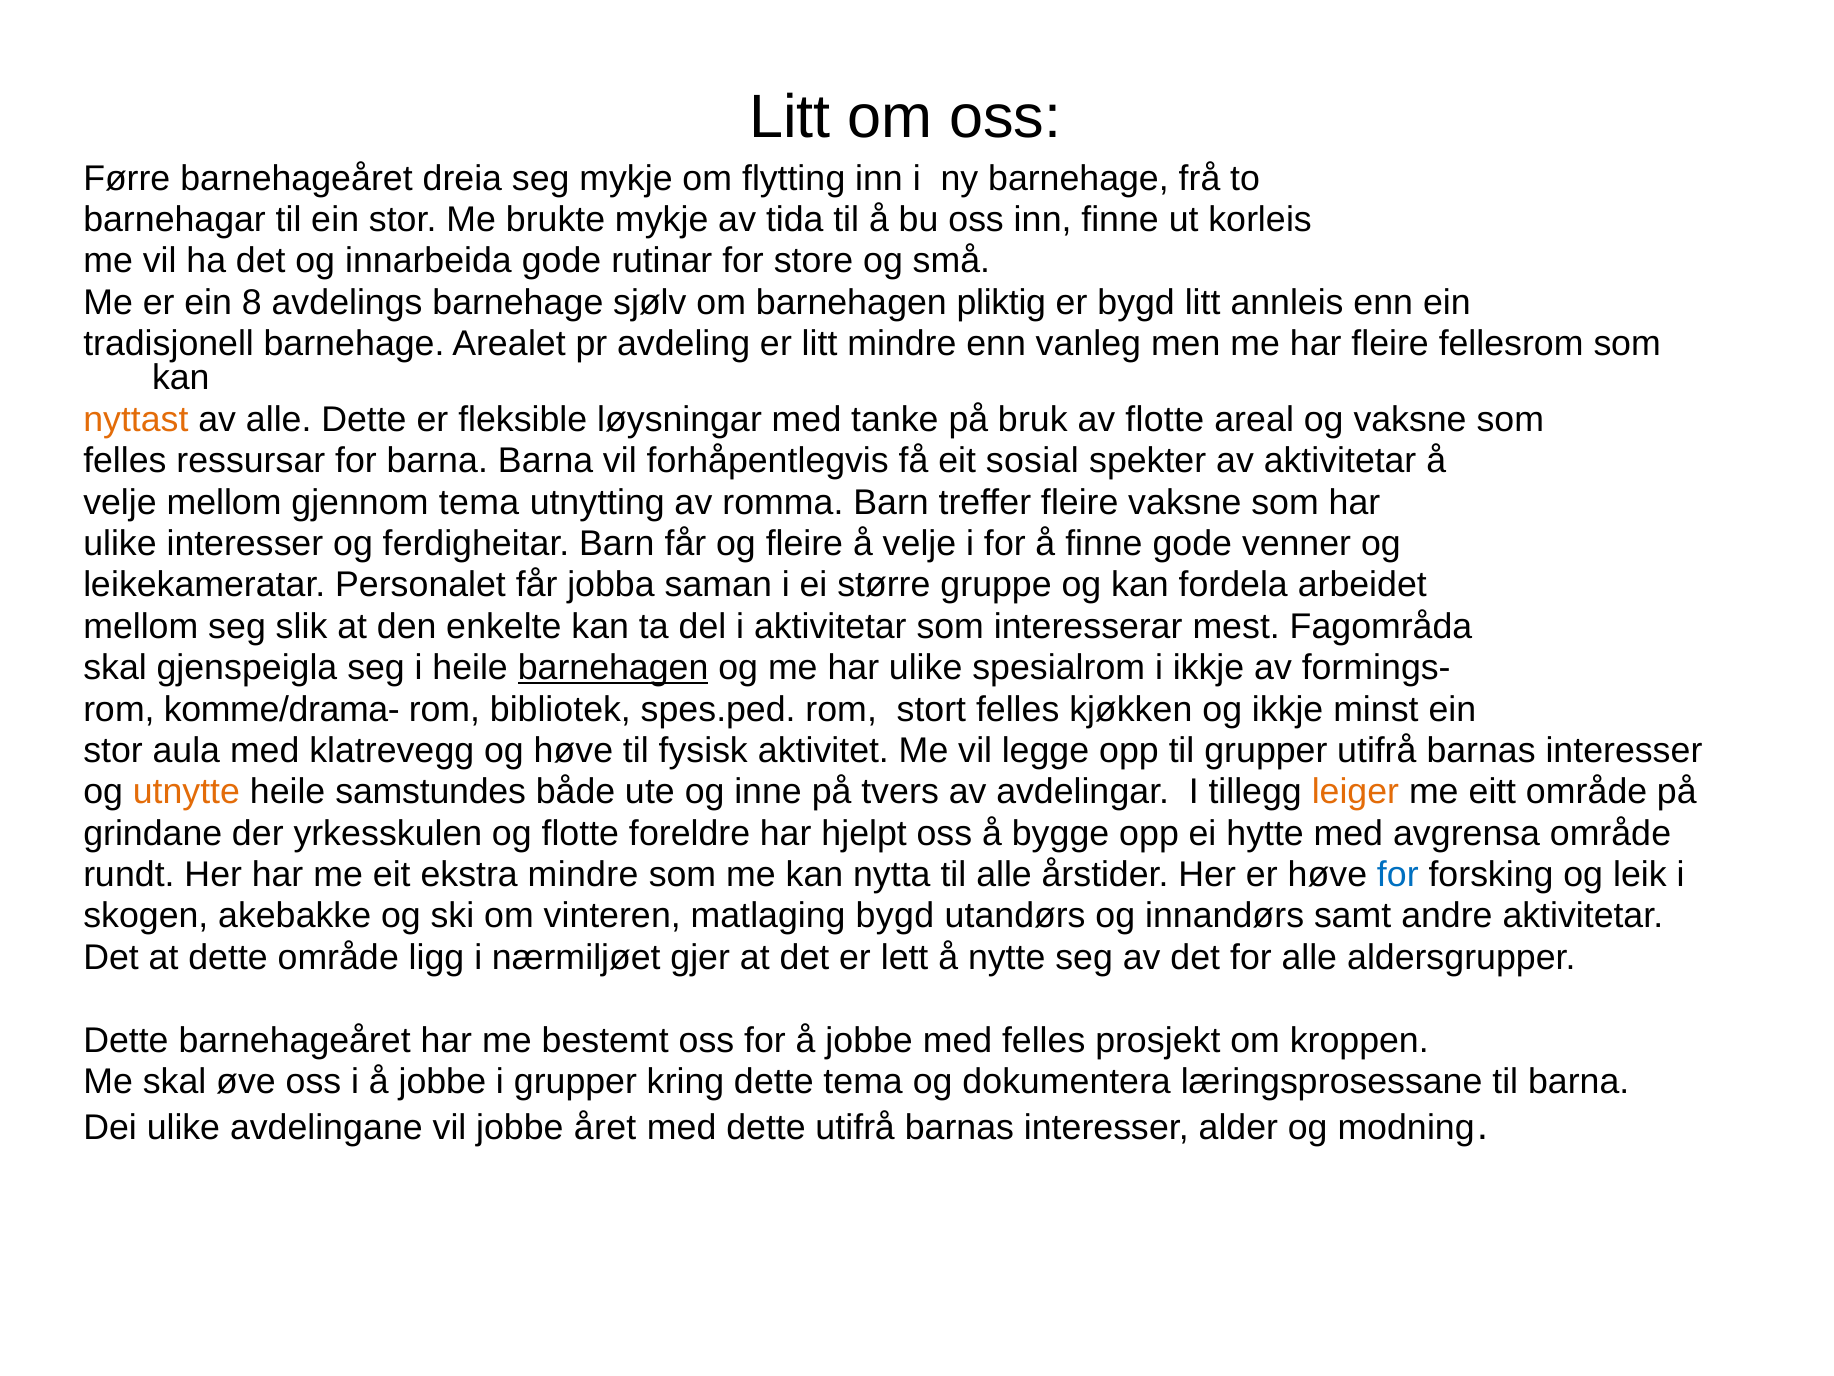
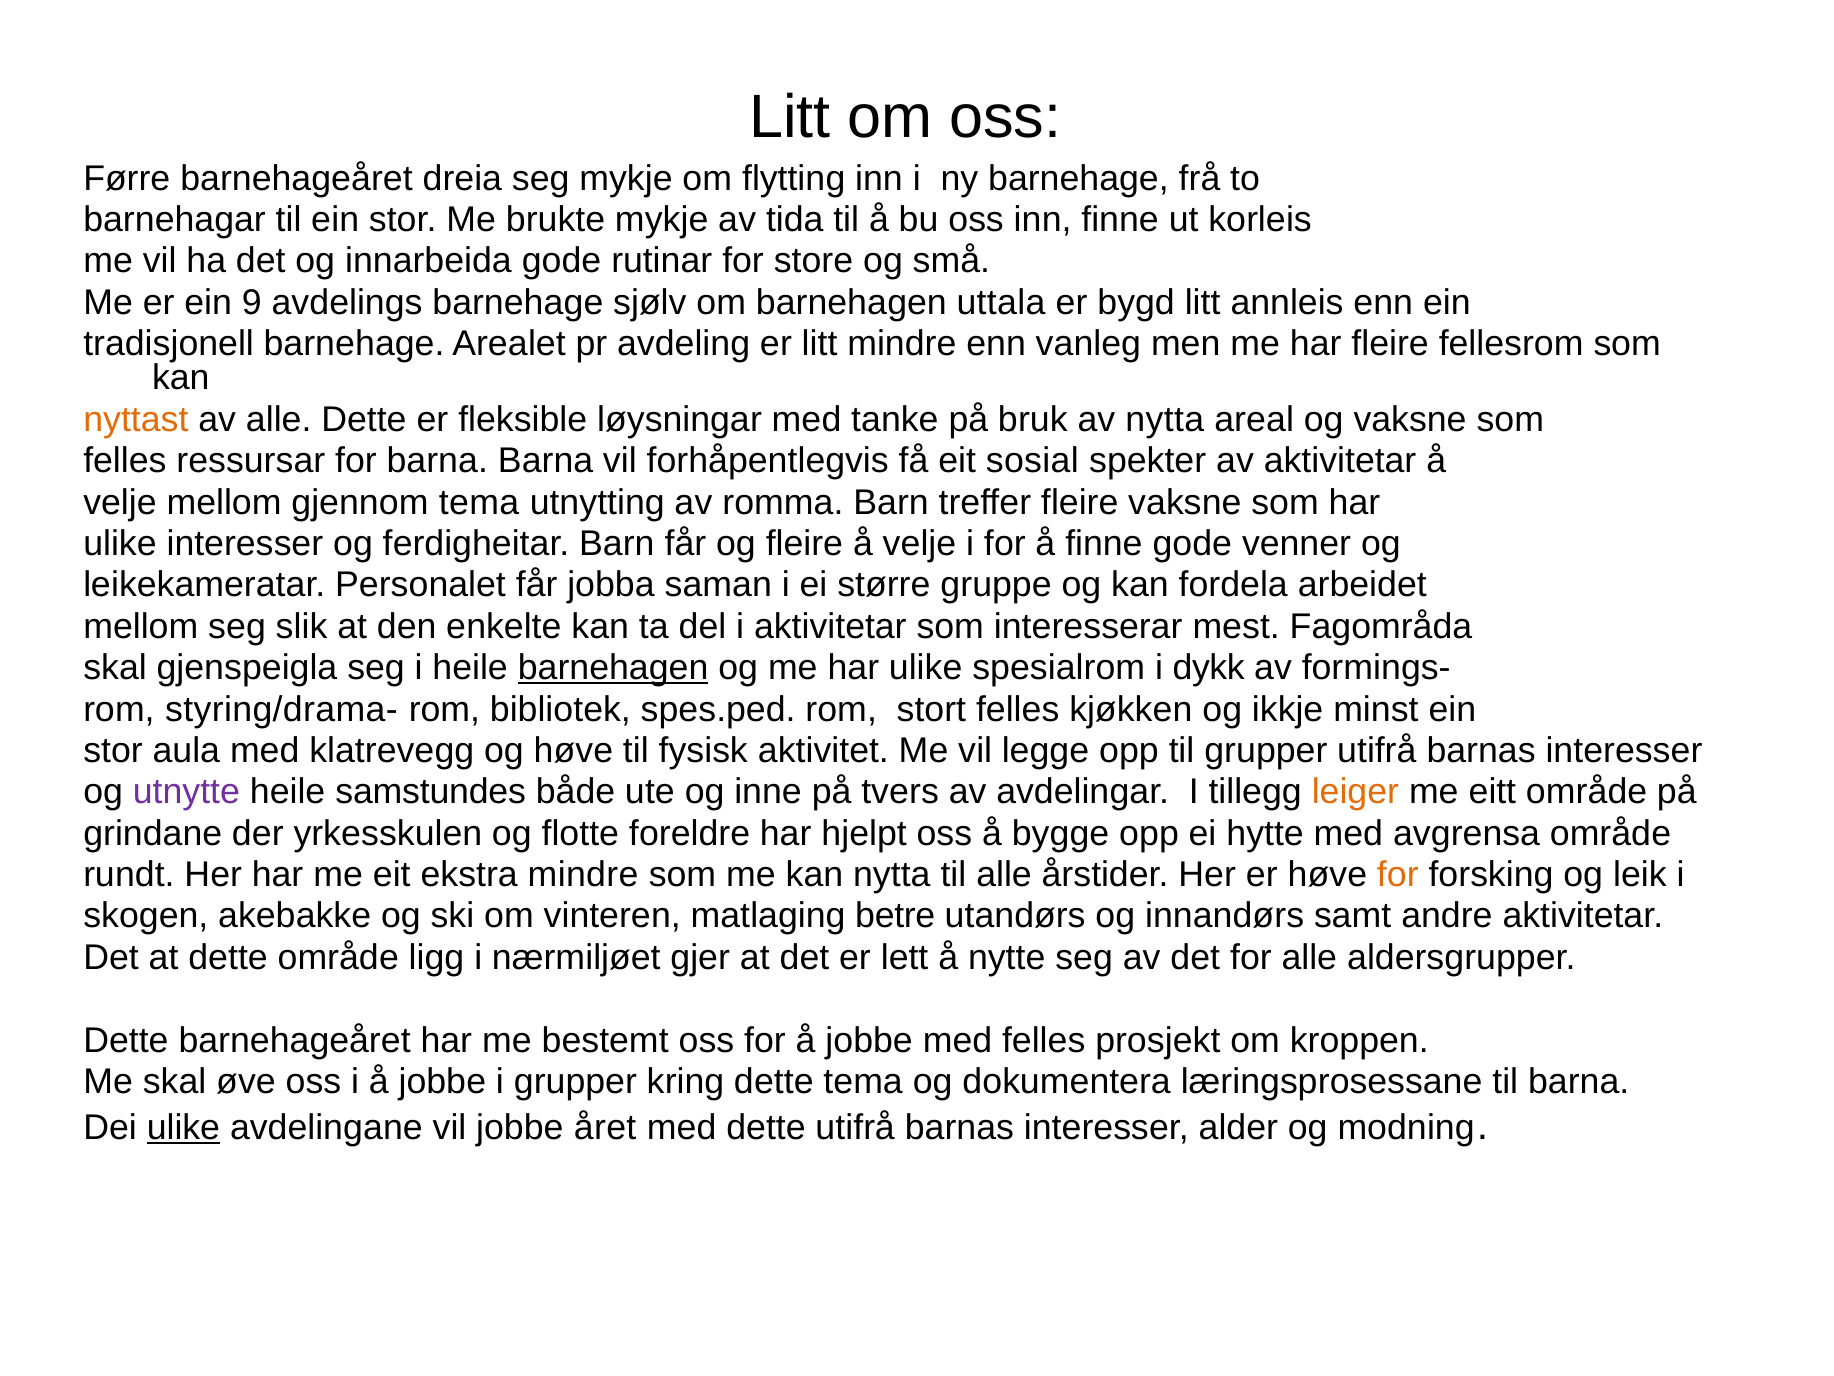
8: 8 -> 9
pliktig: pliktig -> uttala
av flotte: flotte -> nytta
i ikkje: ikkje -> dykk
komme/drama-: komme/drama- -> styring/drama-
utnytte colour: orange -> purple
for at (1398, 874) colour: blue -> orange
matlaging bygd: bygd -> betre
ulike at (183, 1128) underline: none -> present
